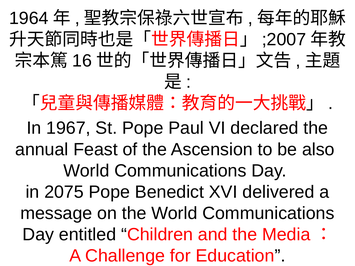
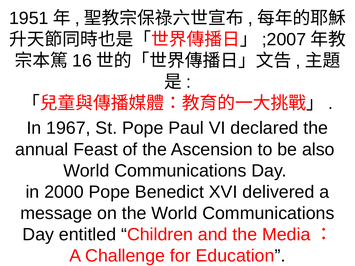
1964: 1964 -> 1951
2075: 2075 -> 2000
